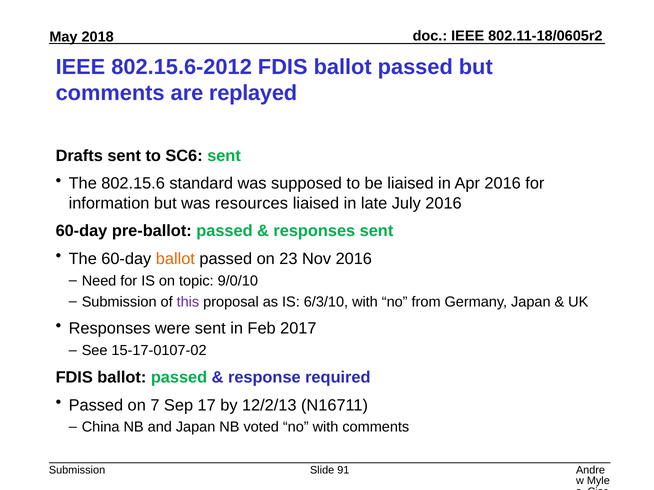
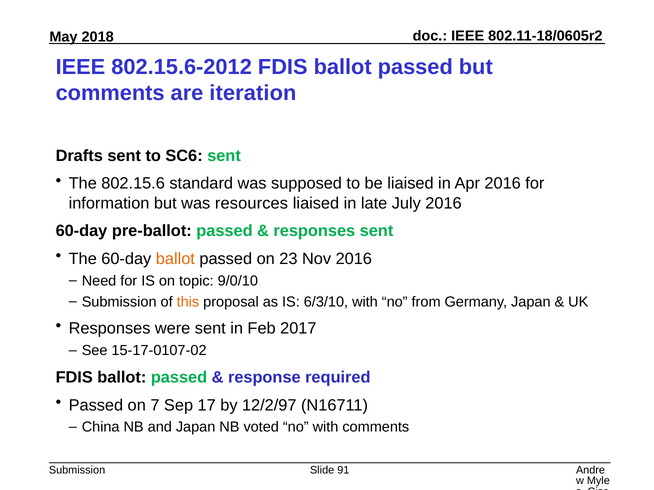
replayed: replayed -> iteration
this colour: purple -> orange
12/2/13: 12/2/13 -> 12/2/97
